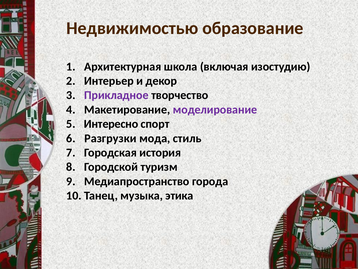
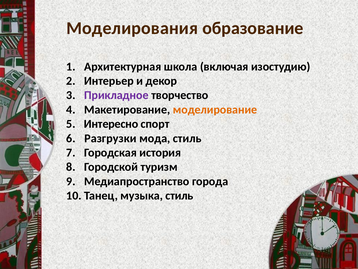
Недвижимостью: Недвижимостью -> Моделирования
моделирование colour: purple -> orange
музыка этика: этика -> стиль
